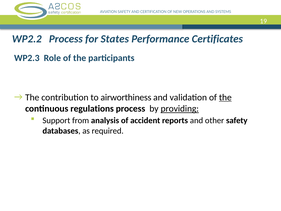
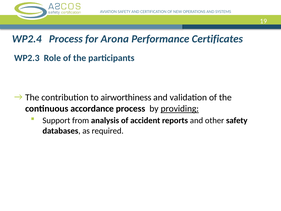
WP2.2: WP2.2 -> WP2.4
States: States -> Arona
the at (225, 97) underline: present -> none
regulations: regulations -> accordance
